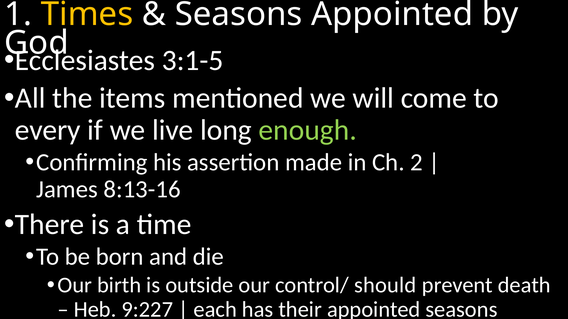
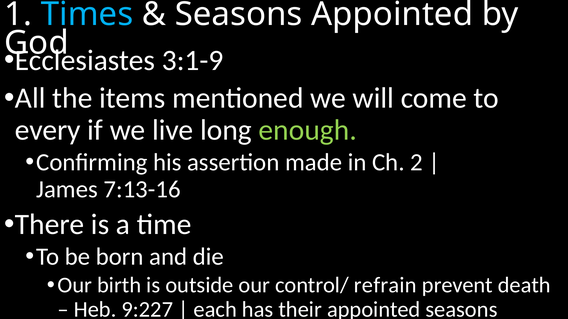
Times colour: yellow -> light blue
3:1-5: 3:1-5 -> 3:1-9
8:13-16: 8:13-16 -> 7:13-16
should: should -> refrain
